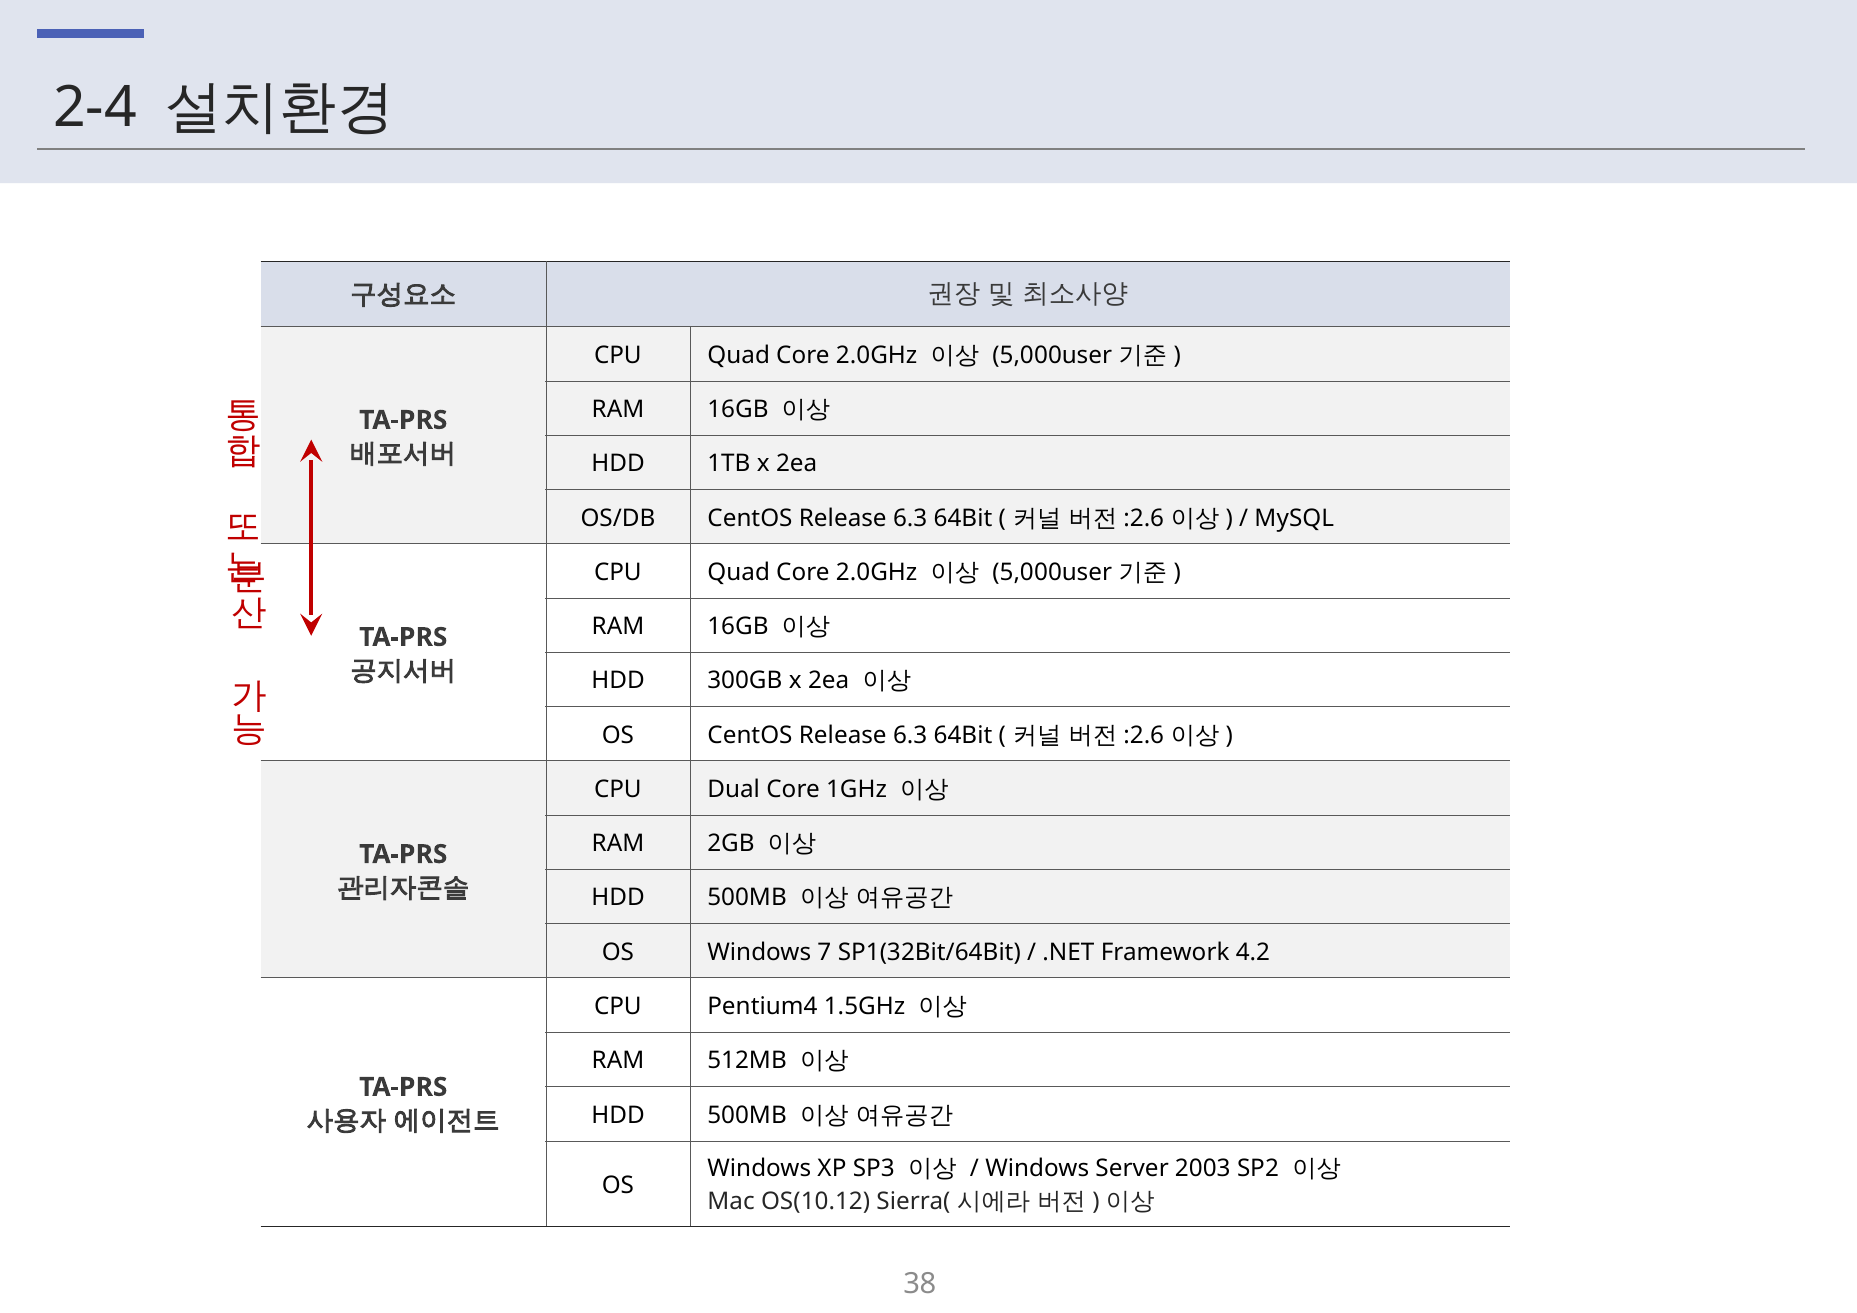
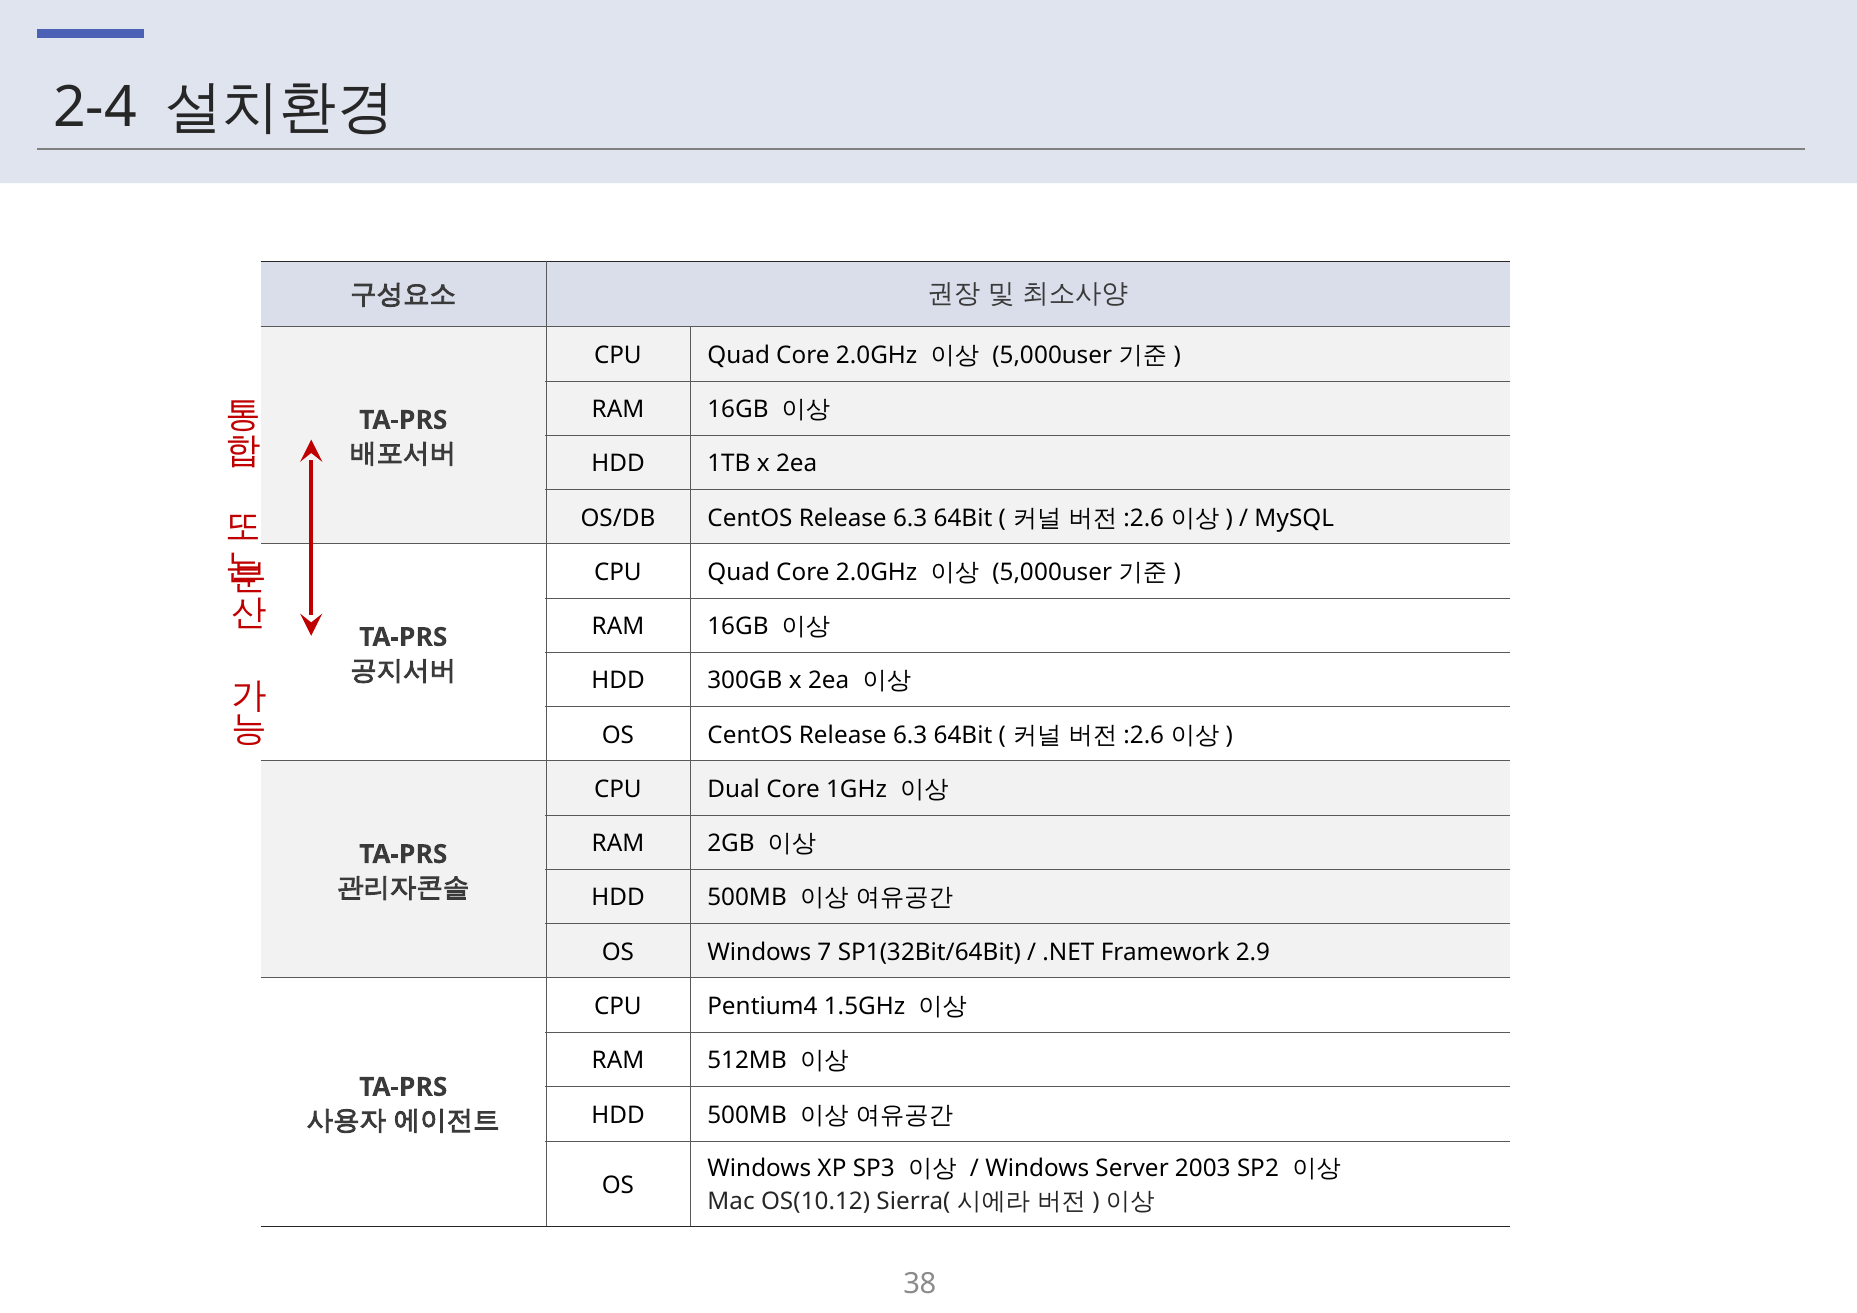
4.2: 4.2 -> 2.9
